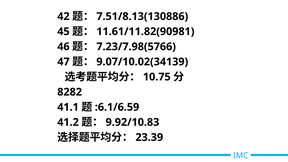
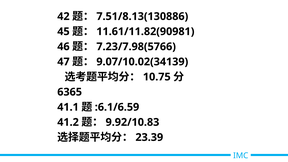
8282: 8282 -> 6365
